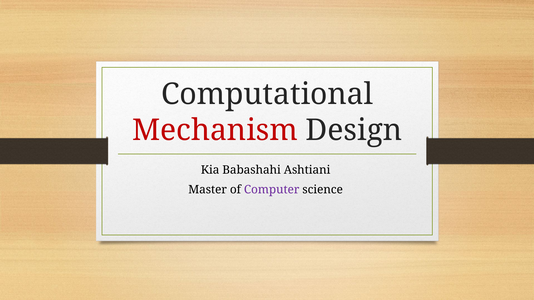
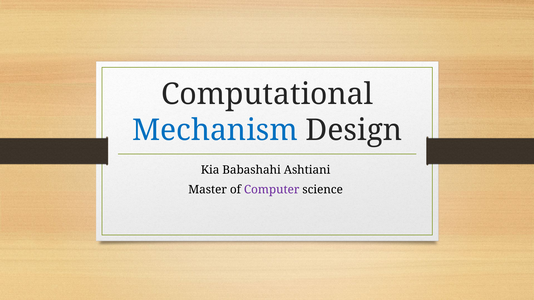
Mechanism colour: red -> blue
